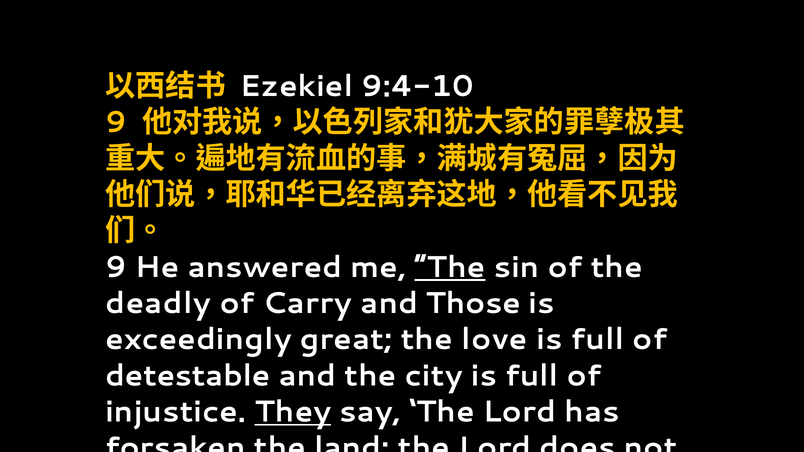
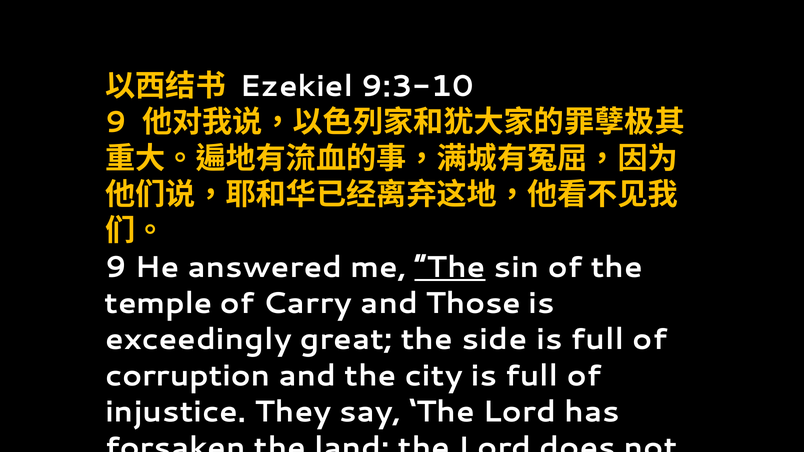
9:4-10: 9:4-10 -> 9:3-10
deadly: deadly -> temple
love: love -> side
detestable: detestable -> corruption
They underline: present -> none
